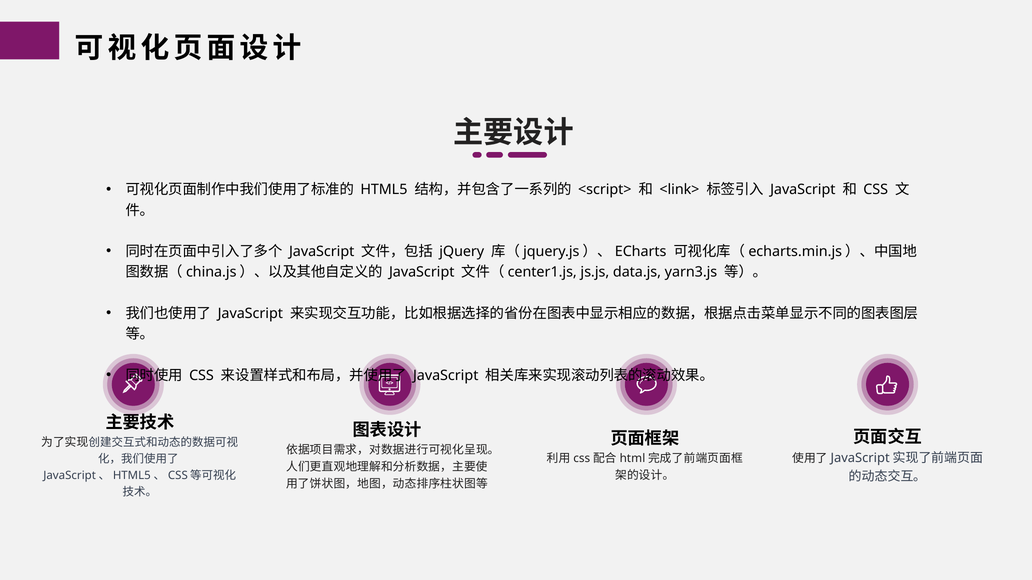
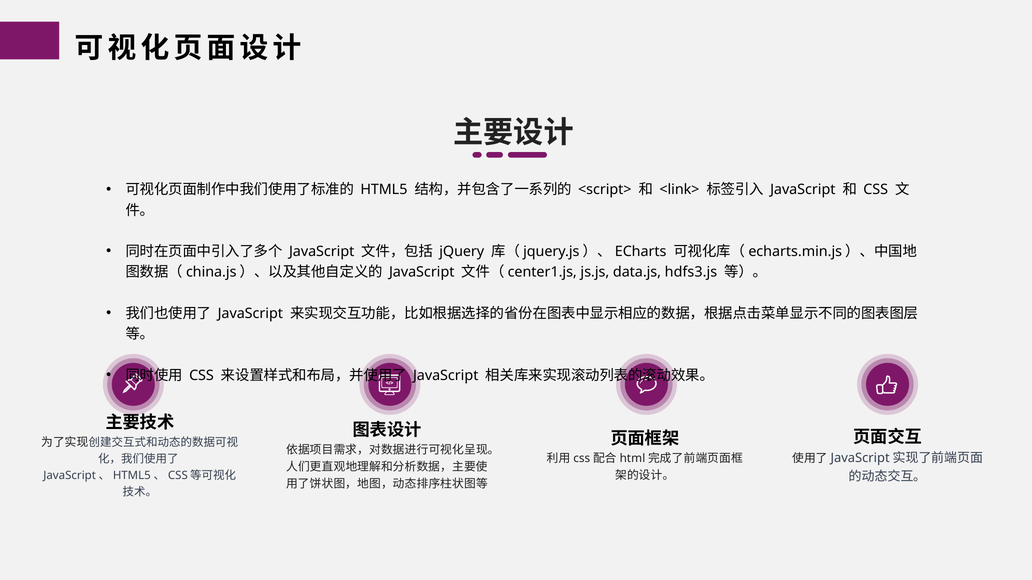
yarn3.js: yarn3.js -> hdfs3.js
